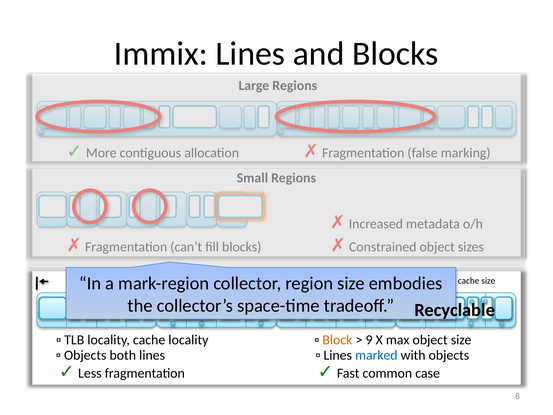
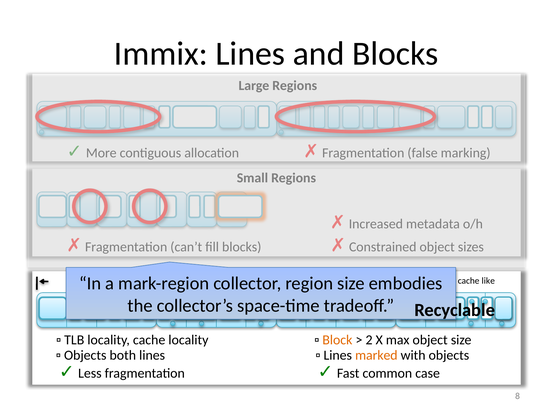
cache size: size -> like
9: 9 -> 2
marked colour: blue -> orange
